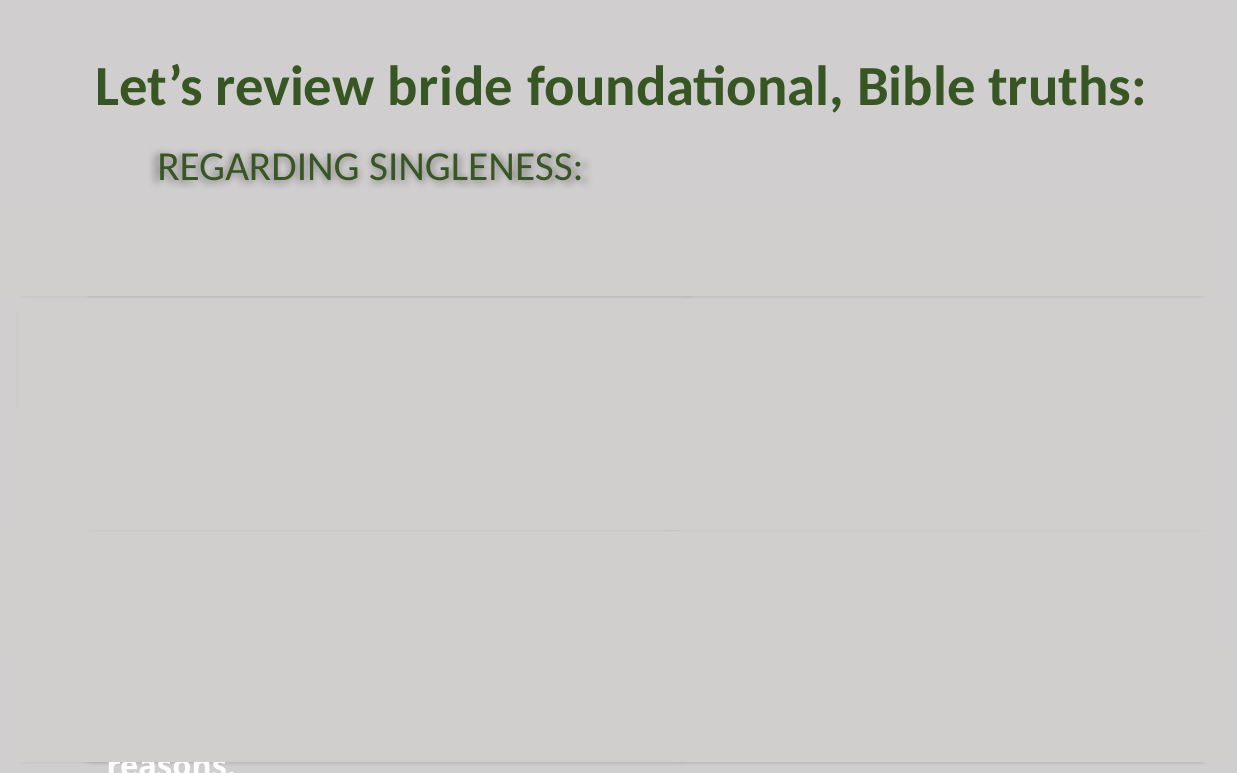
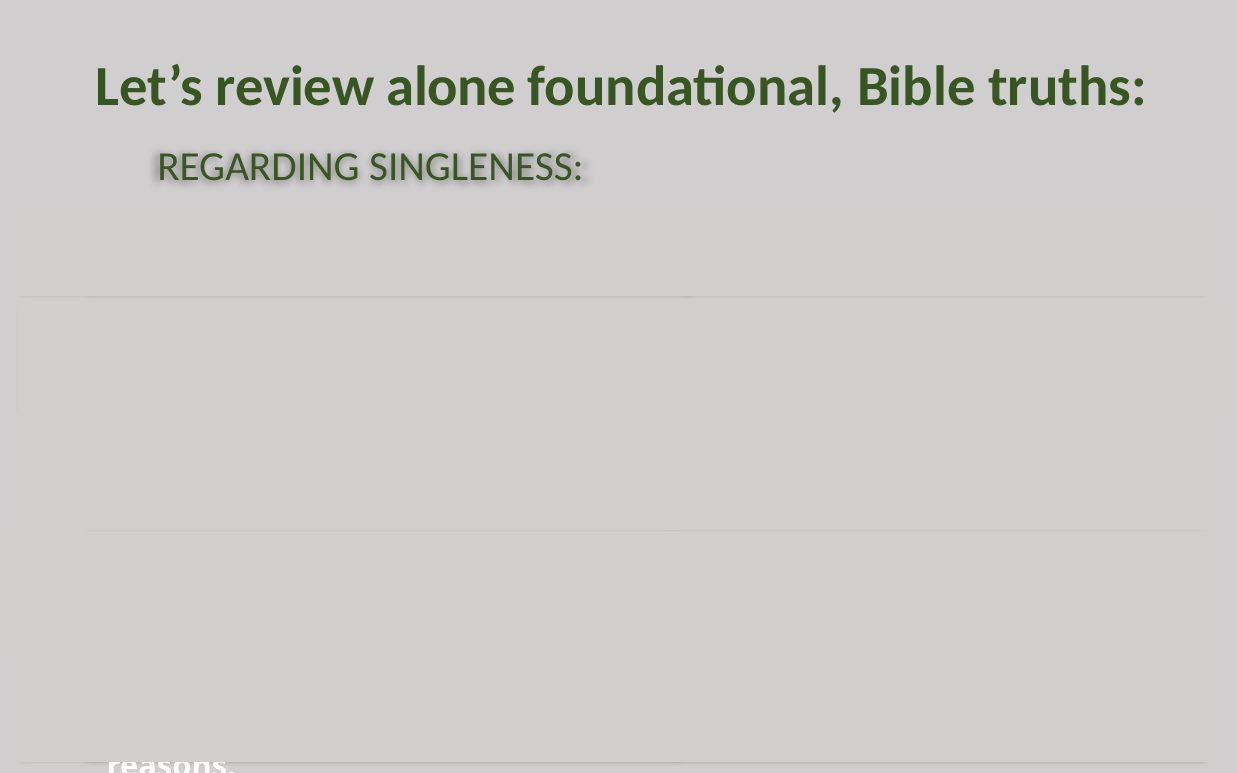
review bride: bride -> alone
